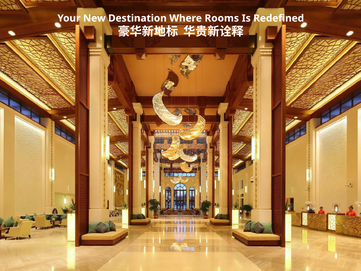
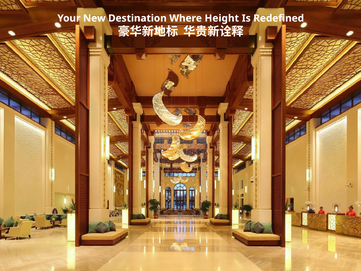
Rooms: Rooms -> Height
